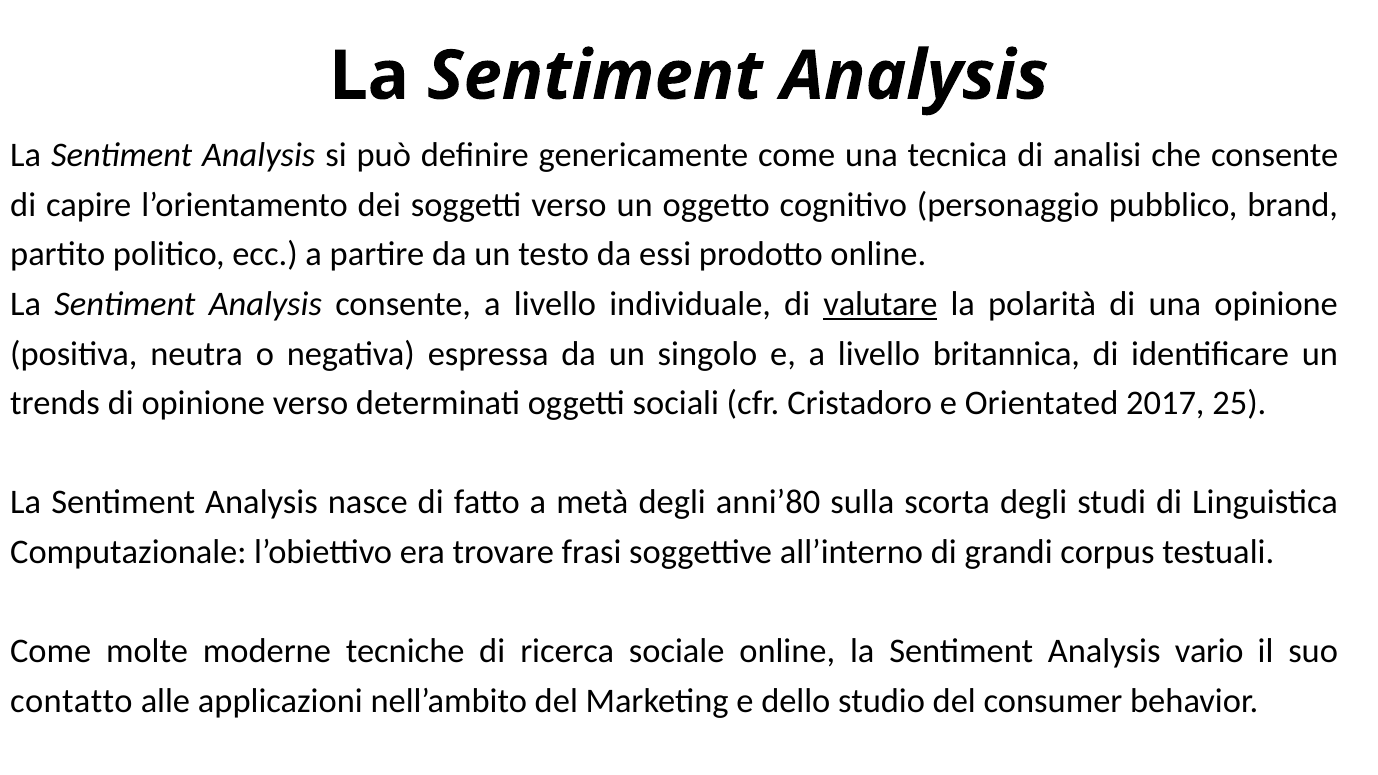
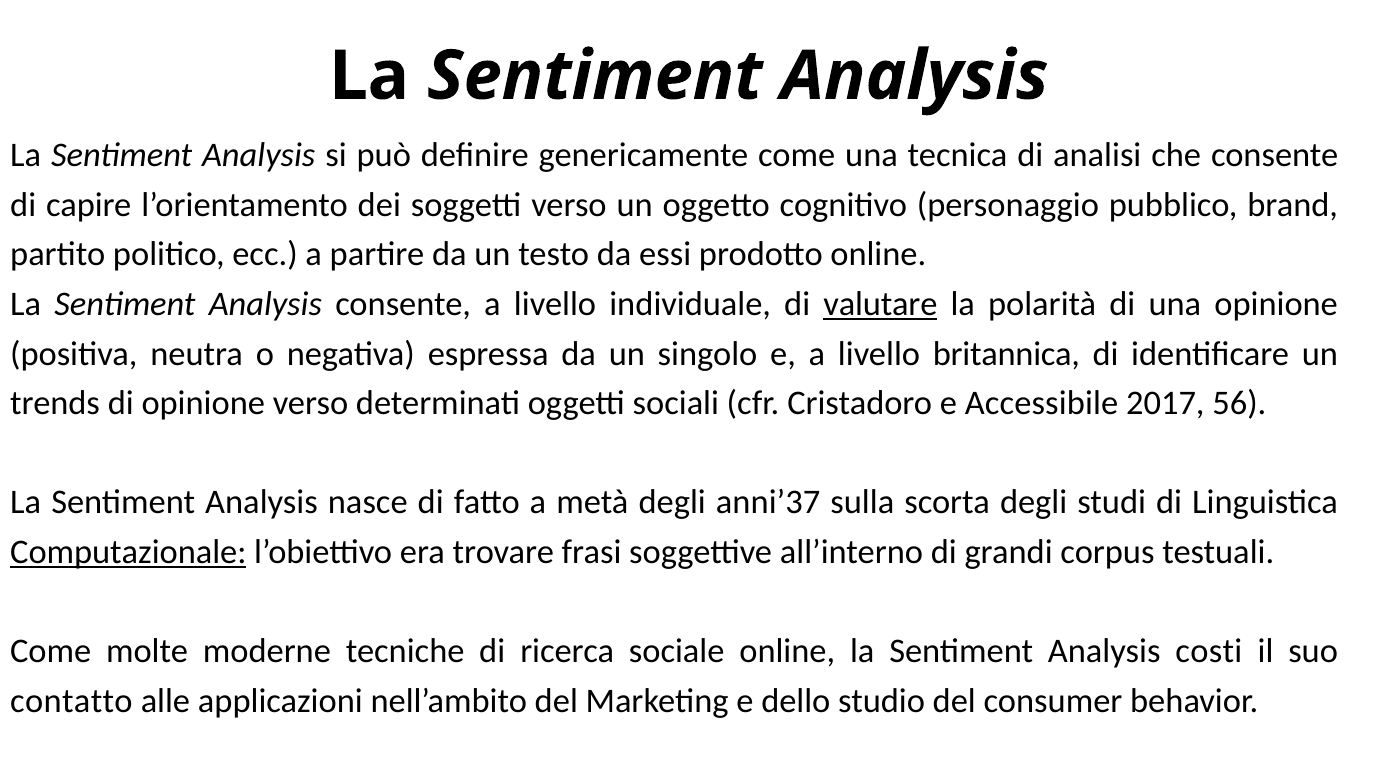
Orientated: Orientated -> Accessibile
25: 25 -> 56
anni’80: anni’80 -> anni’37
Computazionale underline: none -> present
vario: vario -> costi
